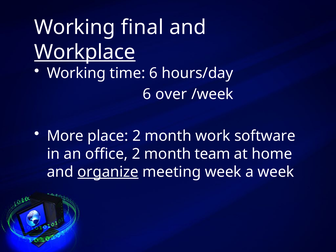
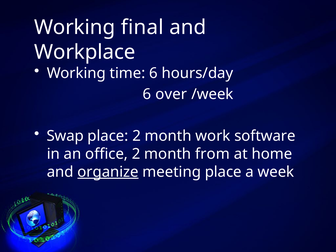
Workplace underline: present -> none
More: More -> Swap
team: team -> from
meeting week: week -> place
